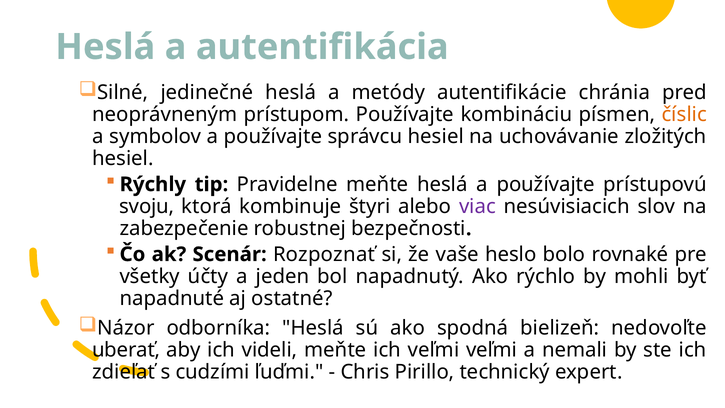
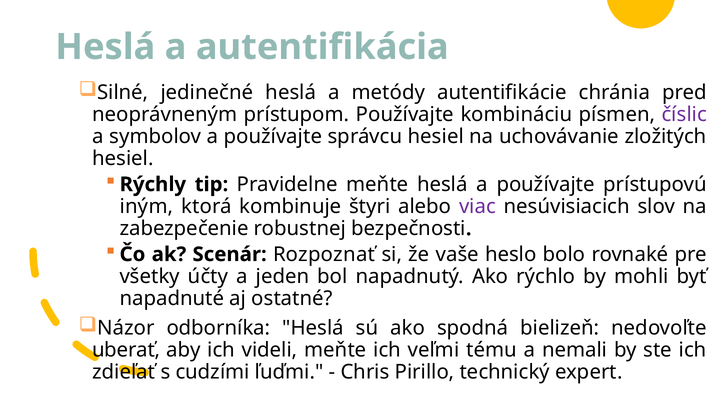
číslic colour: orange -> purple
svoju: svoju -> iným
veľmi veľmi: veľmi -> tému
